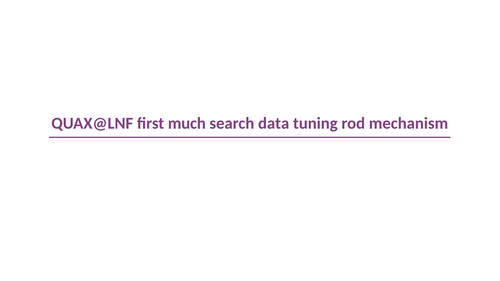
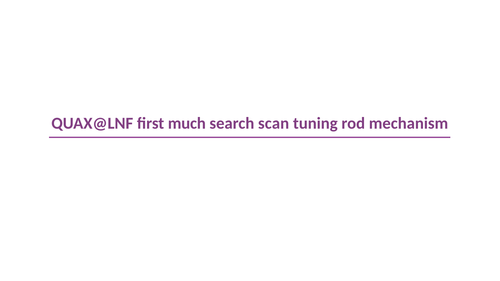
data: data -> scan
